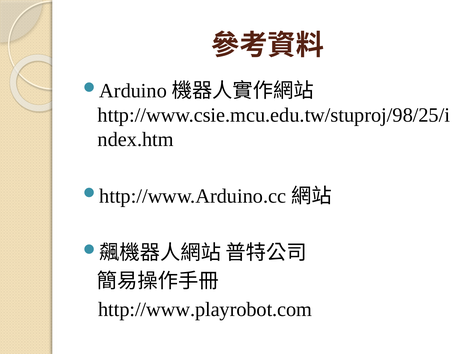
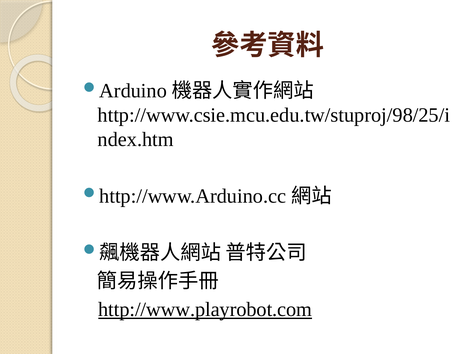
http://www.playrobot.com underline: none -> present
